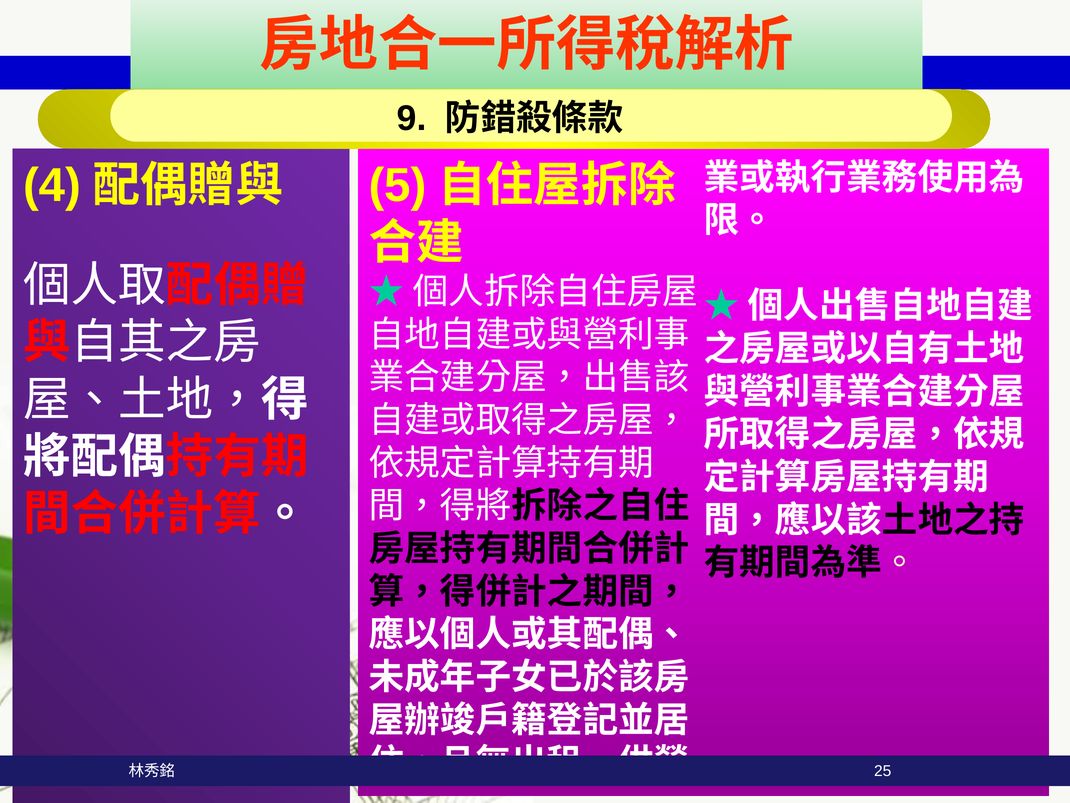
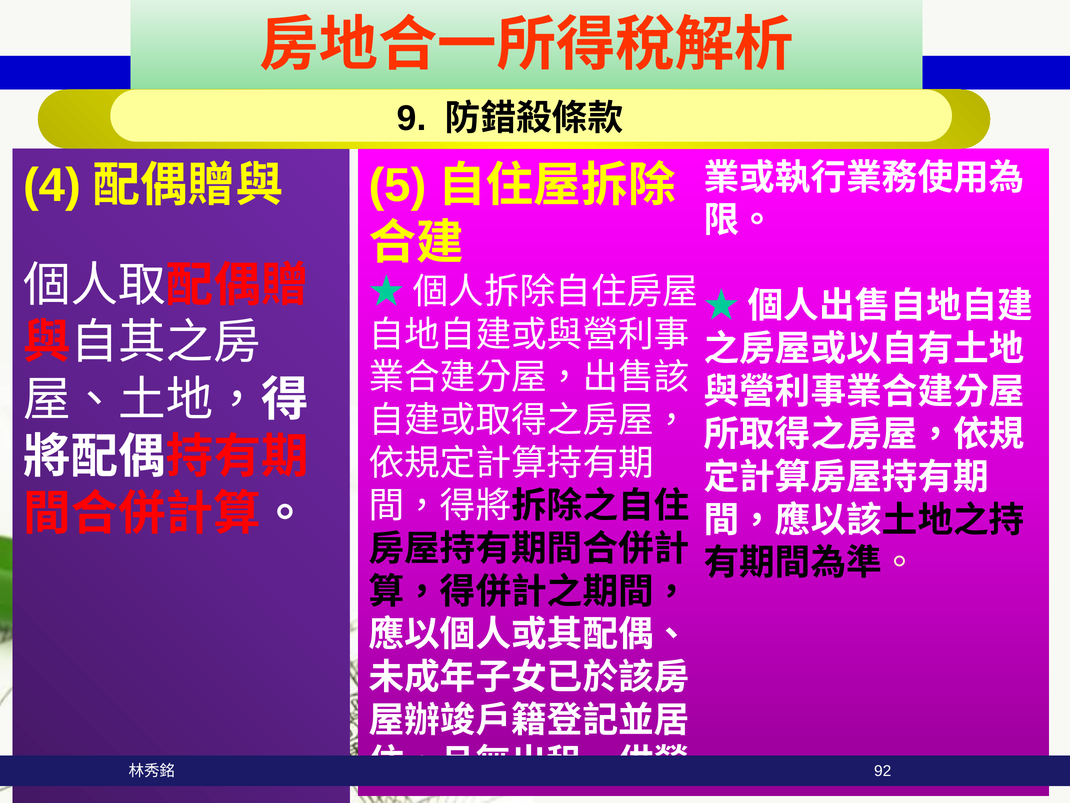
25: 25 -> 92
